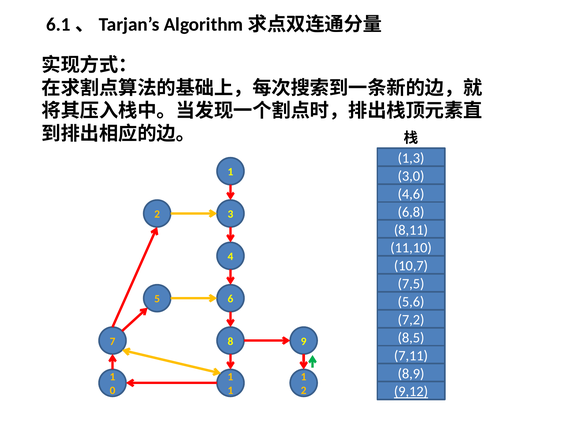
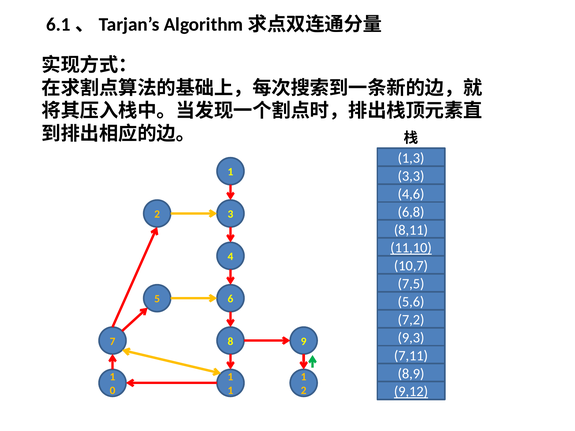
3,0: 3,0 -> 3,3
11,10 underline: none -> present
8,5: 8,5 -> 9,3
